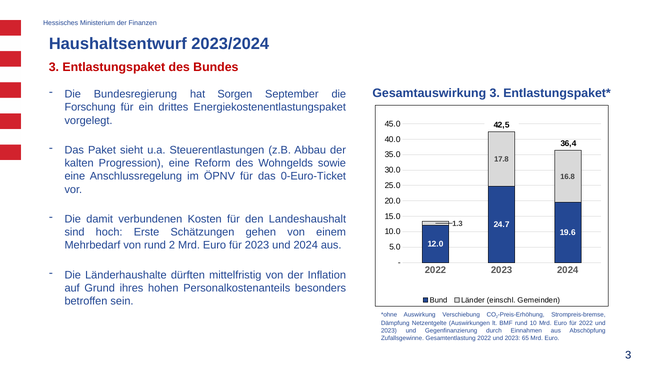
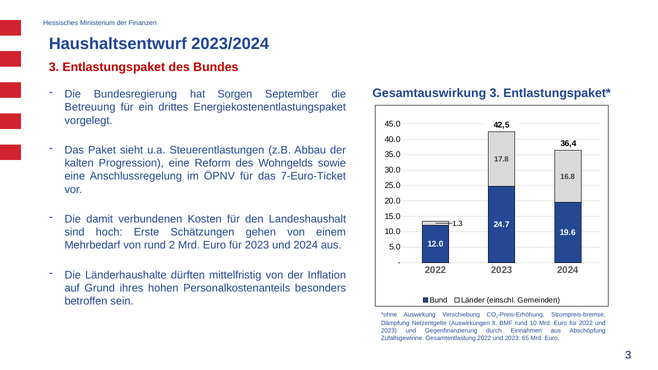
Forschung: Forschung -> Betreuung
0-Euro-Ticket: 0-Euro-Ticket -> 7-Euro-Ticket
